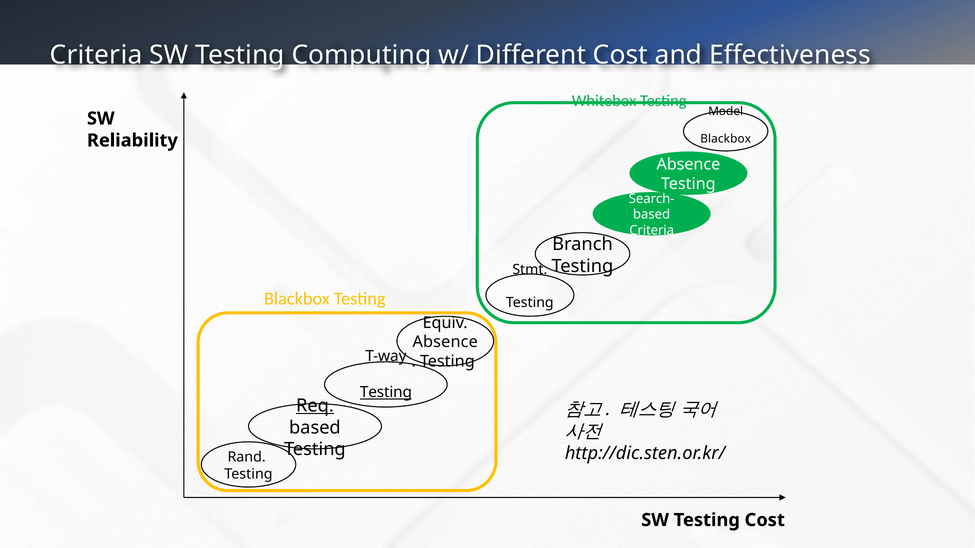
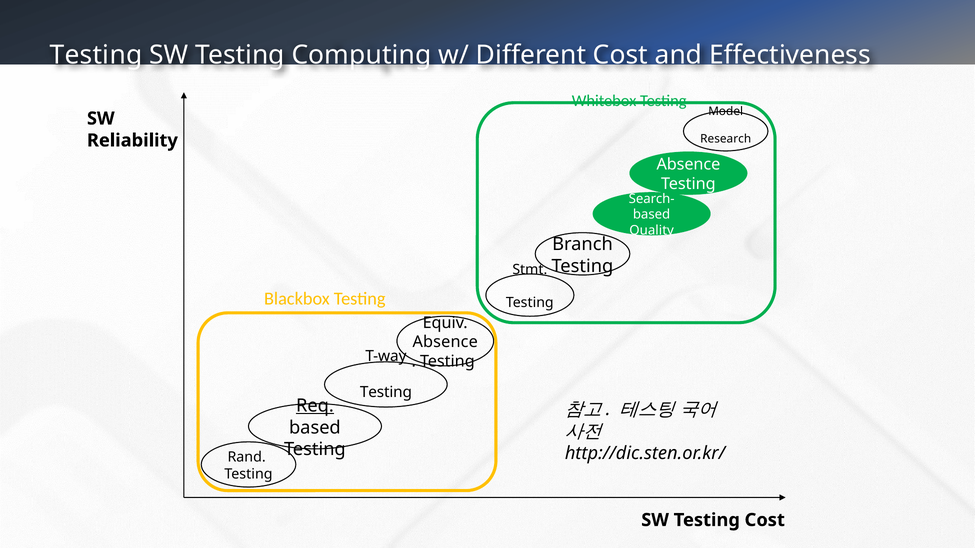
Criteria at (96, 55): Criteria -> Testing
Blackbox at (726, 139): Blackbox -> Research
Criteria at (652, 231): Criteria -> Quality
Testing at (386, 393) underline: present -> none
